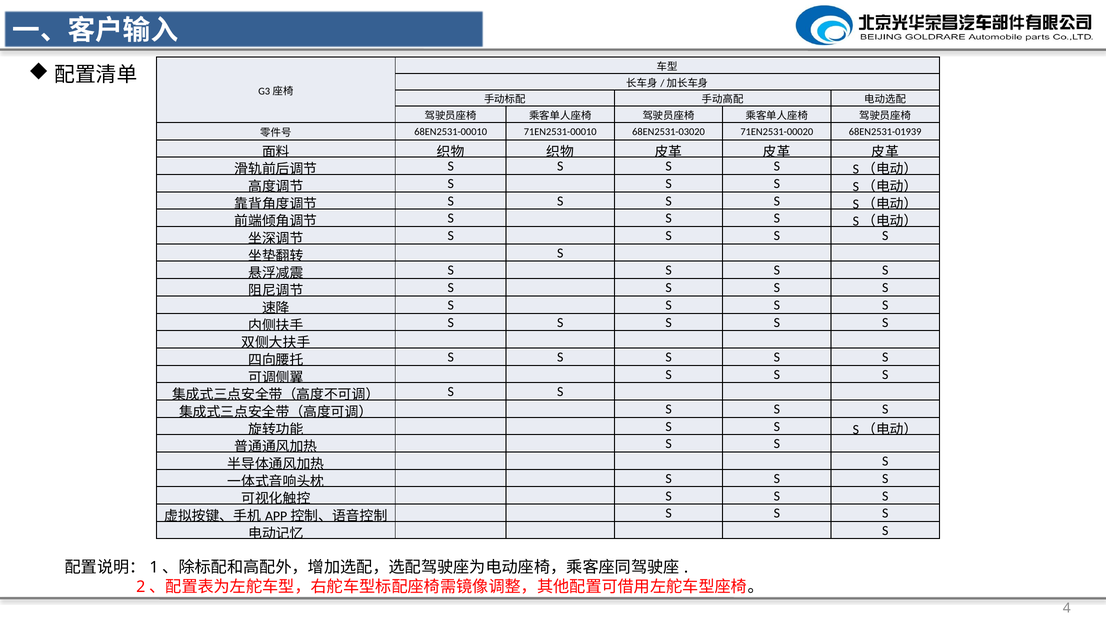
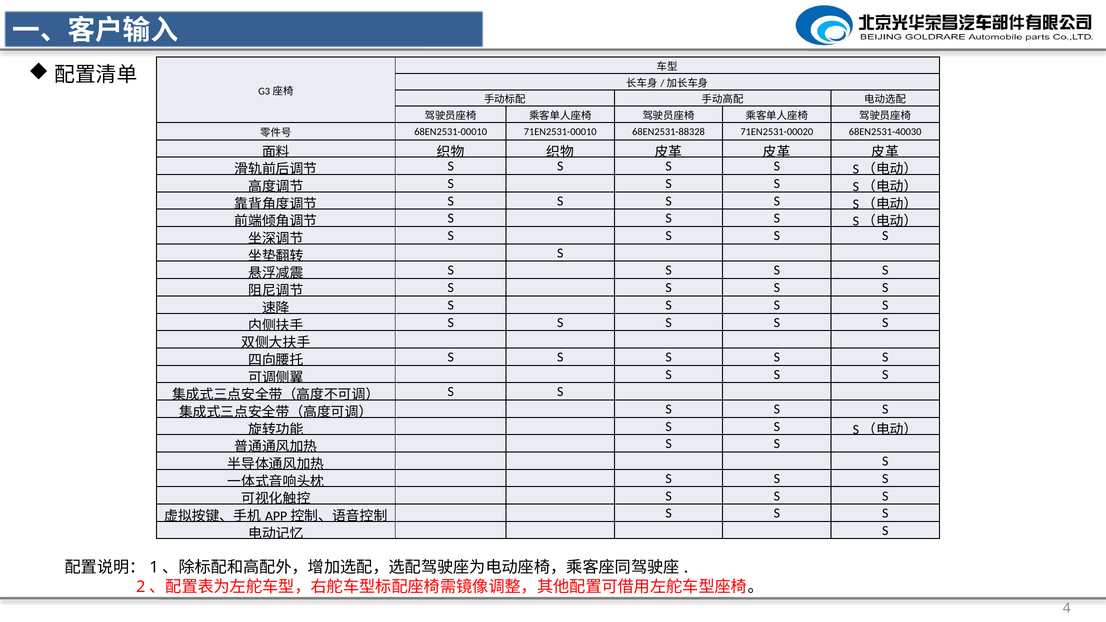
68EN2531-03020: 68EN2531-03020 -> 68EN2531-88328
68EN2531-01939: 68EN2531-01939 -> 68EN2531-40030
